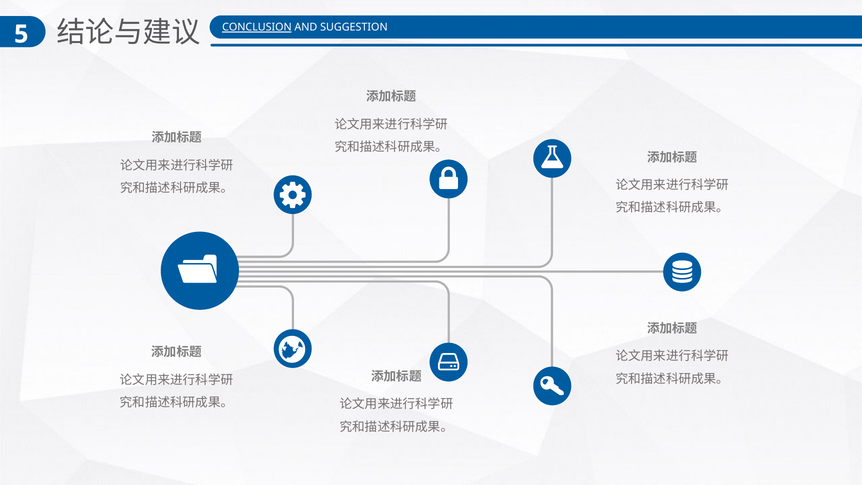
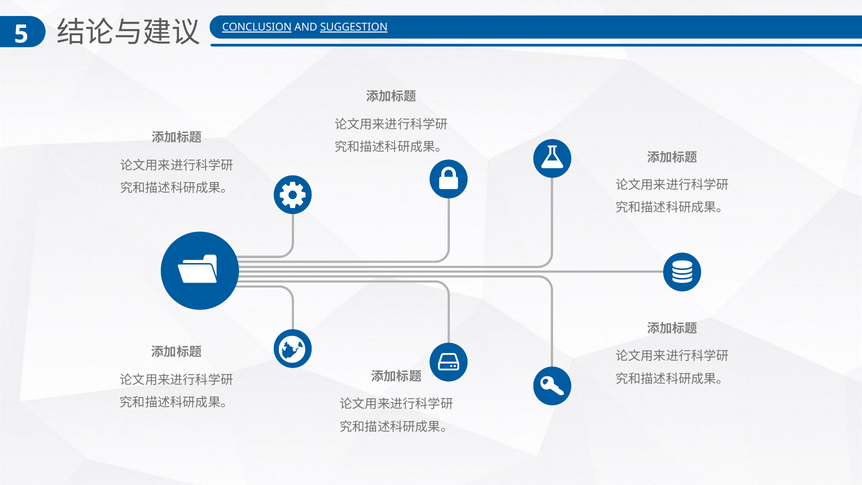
SUGGESTION underline: none -> present
